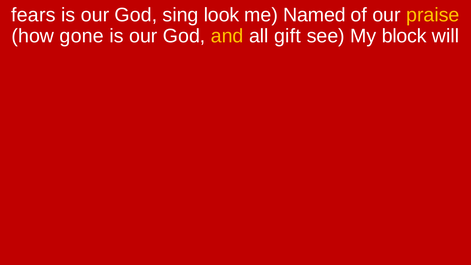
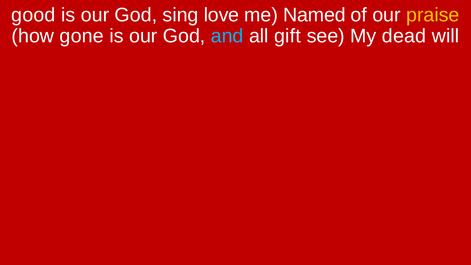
fears: fears -> good
look: look -> love
and colour: yellow -> light blue
block: block -> dead
